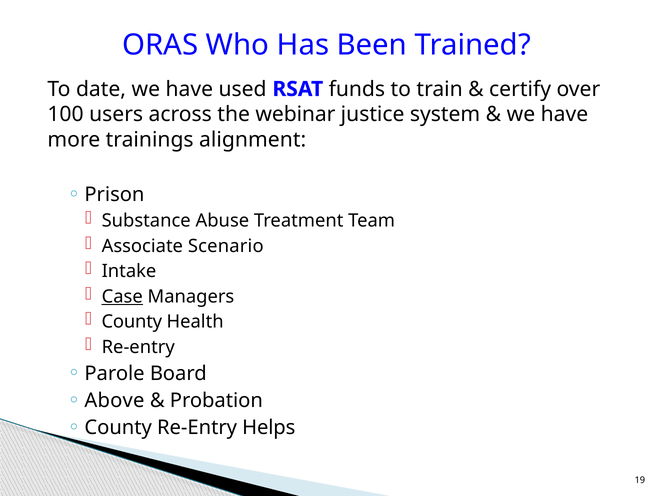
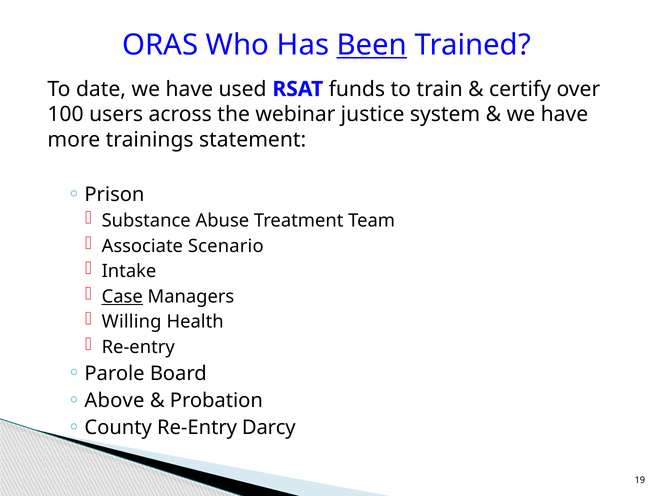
Been underline: none -> present
alignment: alignment -> statement
County at (132, 322): County -> Willing
Helps: Helps -> Darcy
